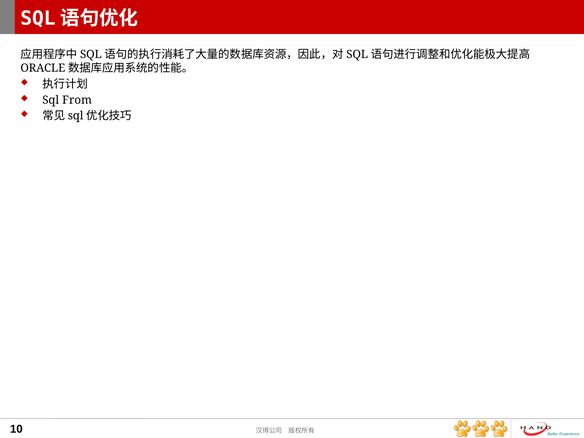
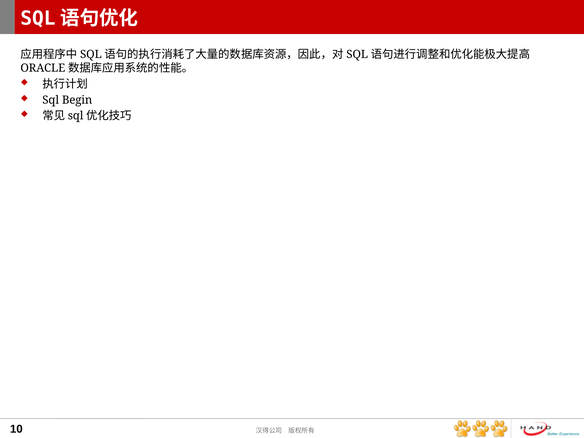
From: From -> Begin
